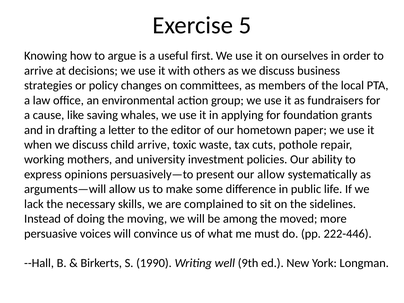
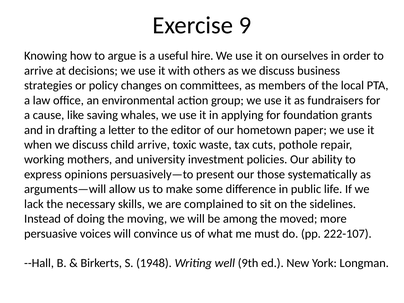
5: 5 -> 9
first: first -> hire
our allow: allow -> those
222-446: 222-446 -> 222-107
1990: 1990 -> 1948
